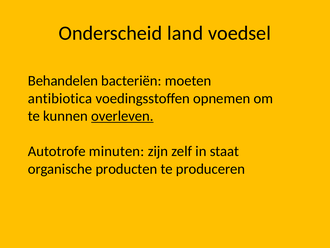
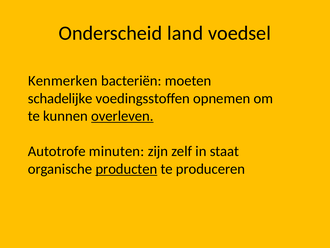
Behandelen: Behandelen -> Kenmerken
antibiotica: antibiotica -> schadelijke
producten underline: none -> present
